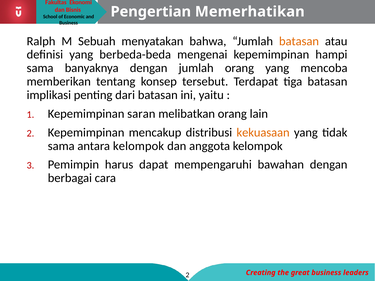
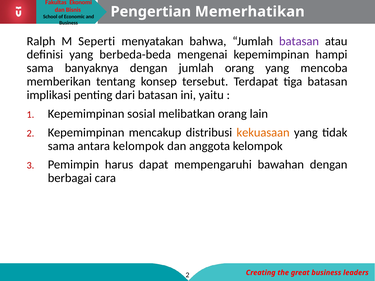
Sebuah: Sebuah -> Seperti
batasan at (299, 41) colour: orange -> purple
saran: saran -> sosial
